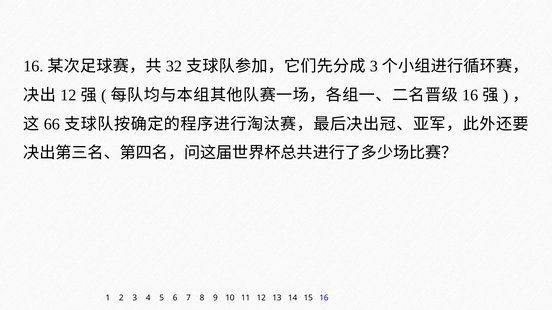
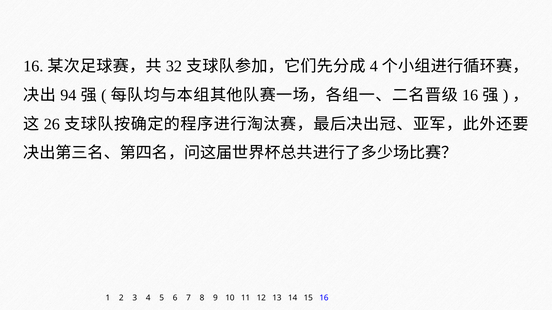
3 at (374, 66): 3 -> 4
12 at (68, 95): 12 -> 94
66: 66 -> 26
